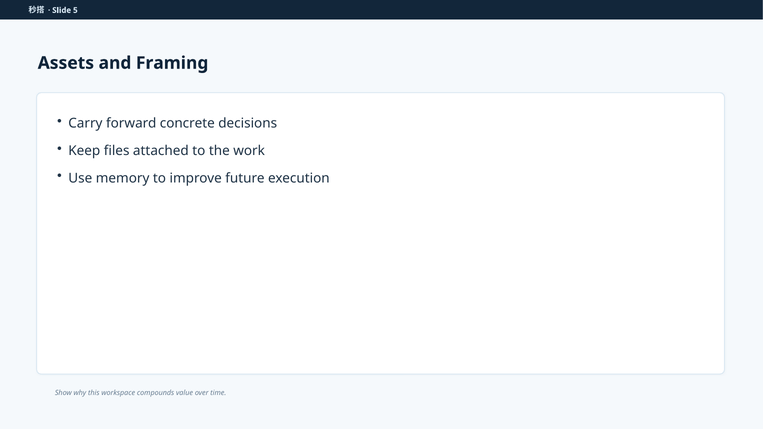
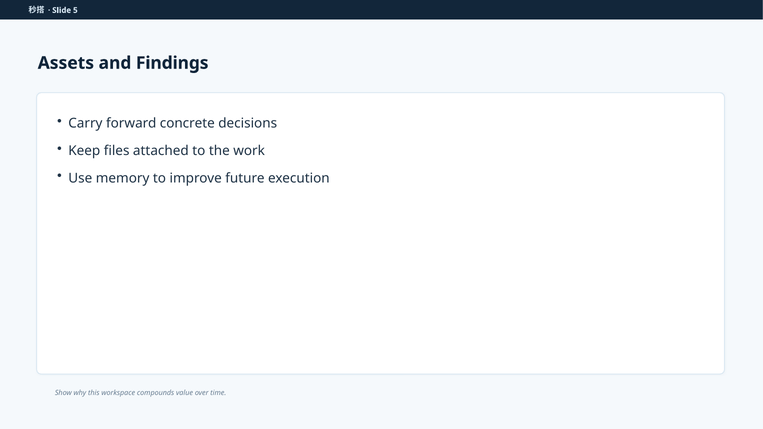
Framing: Framing -> Findings
